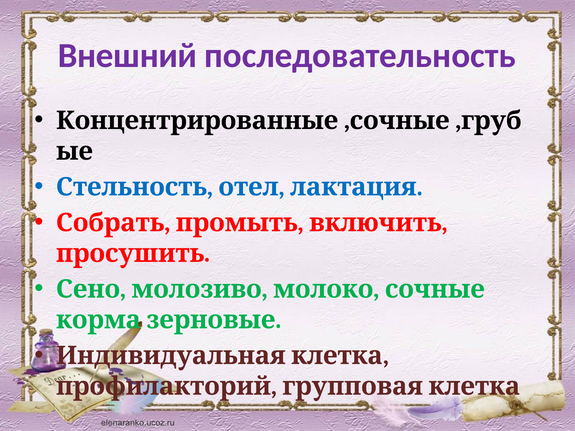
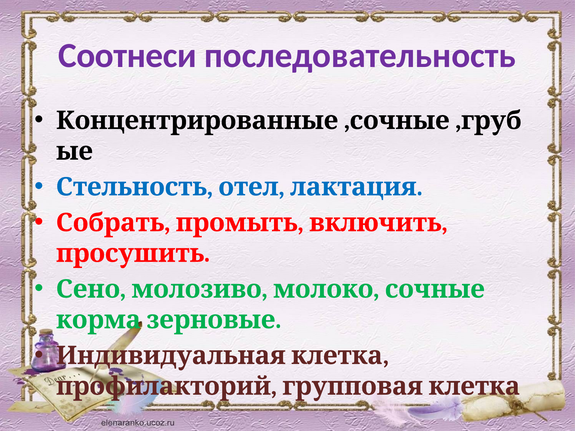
Внешний: Внешний -> Соотнеси
